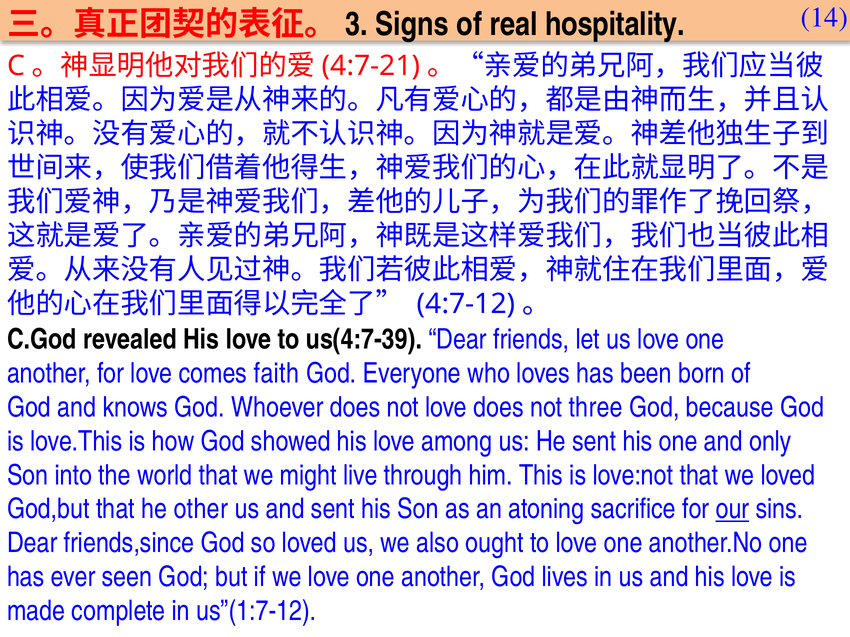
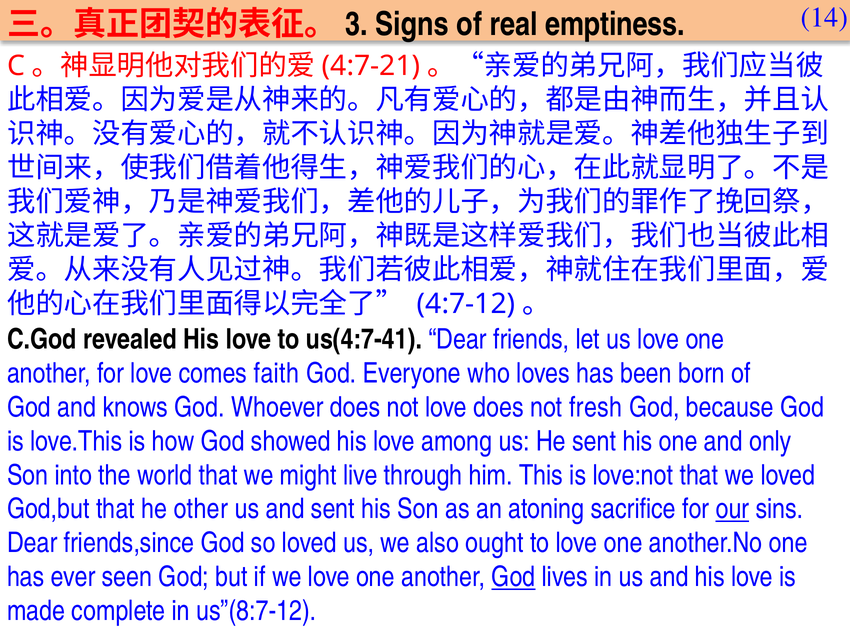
hospitality: hospitality -> emptiness
us(4:7-39: us(4:7-39 -> us(4:7-41
three: three -> fresh
God at (513, 578) underline: none -> present
us”(1:7-12: us”(1:7-12 -> us”(8:7-12
